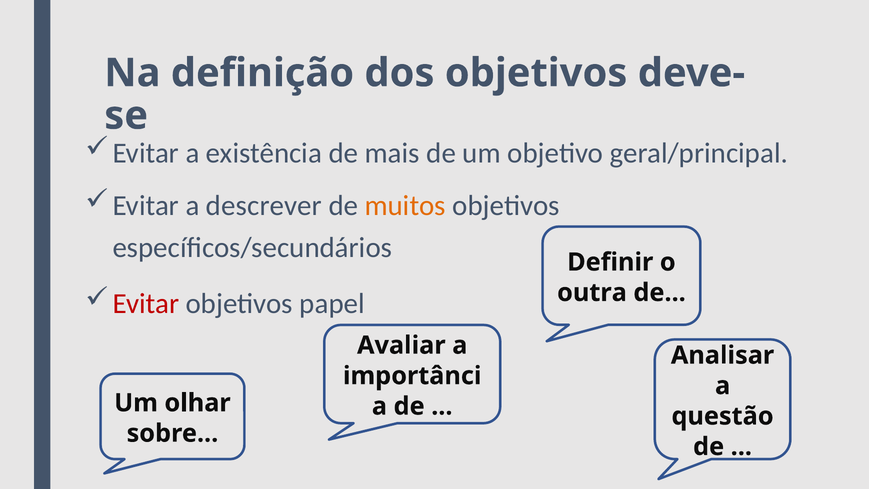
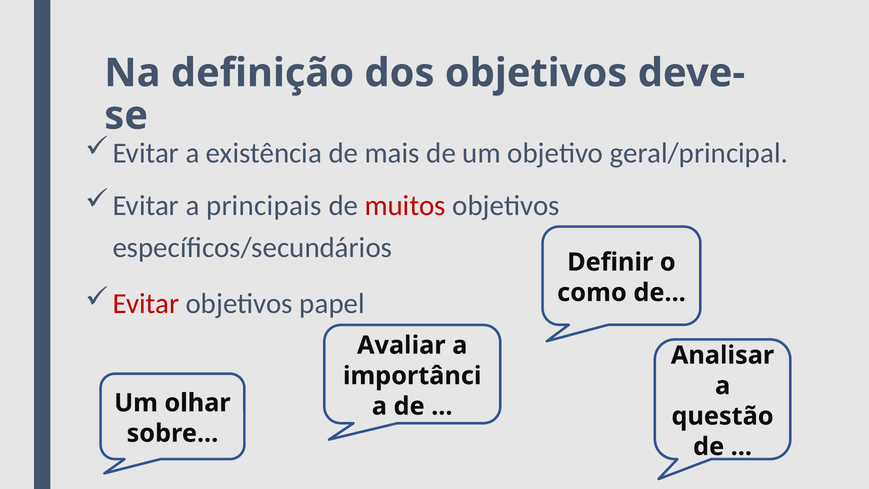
descrever: descrever -> principais
muitos colour: orange -> red
outra: outra -> como
